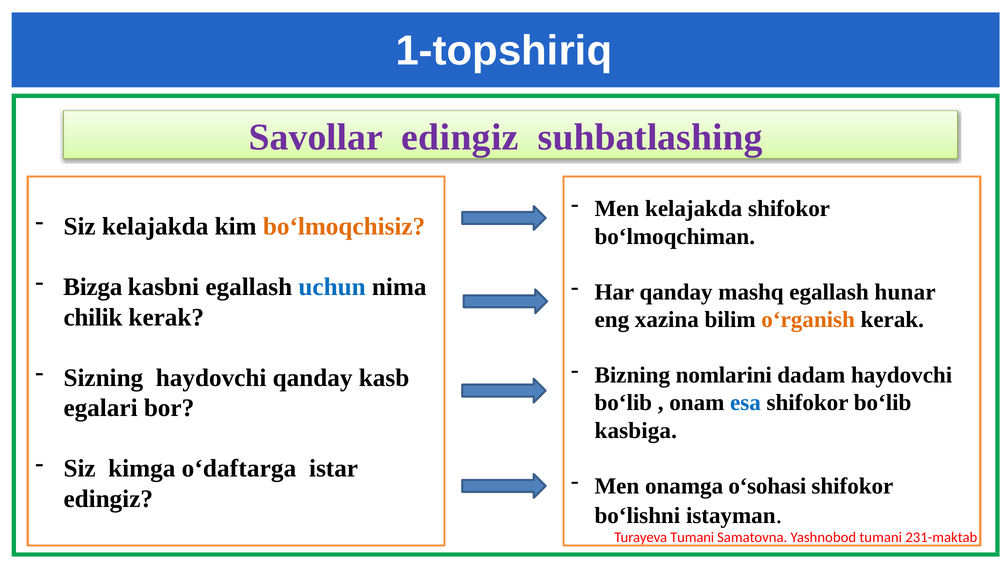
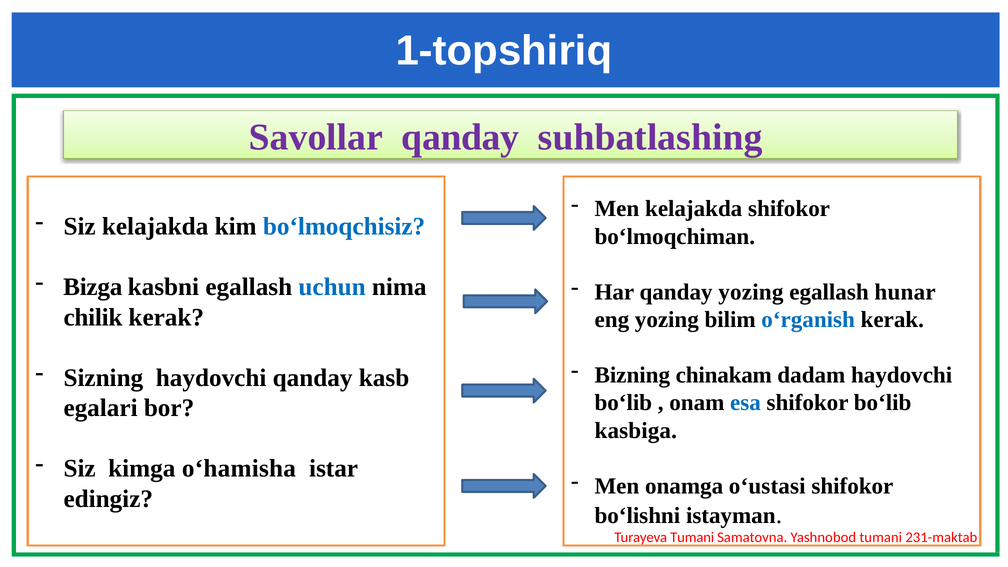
Savollar edingiz: edingiz -> qanday
bo‘lmoqchisiz colour: orange -> blue
qanday mashq: mashq -> yozing
eng xazina: xazina -> yozing
o‘rganish colour: orange -> blue
nomlarini: nomlarini -> chinakam
o‘daftarga: o‘daftarga -> o‘hamisha
o‘sohasi: o‘sohasi -> o‘ustasi
